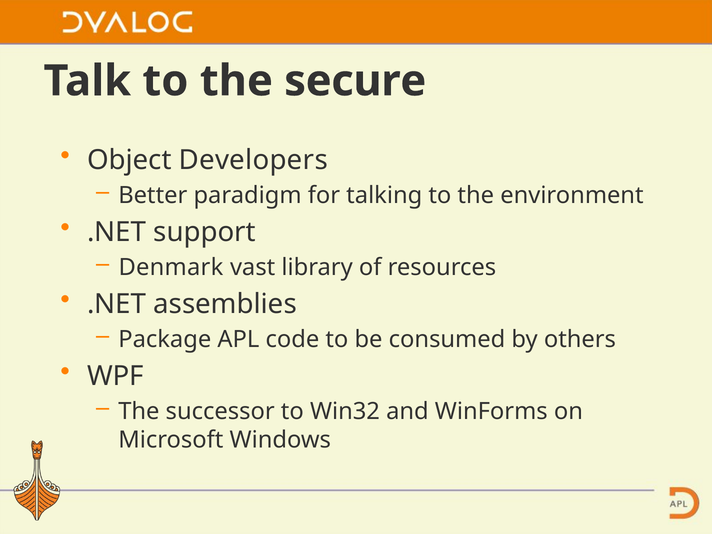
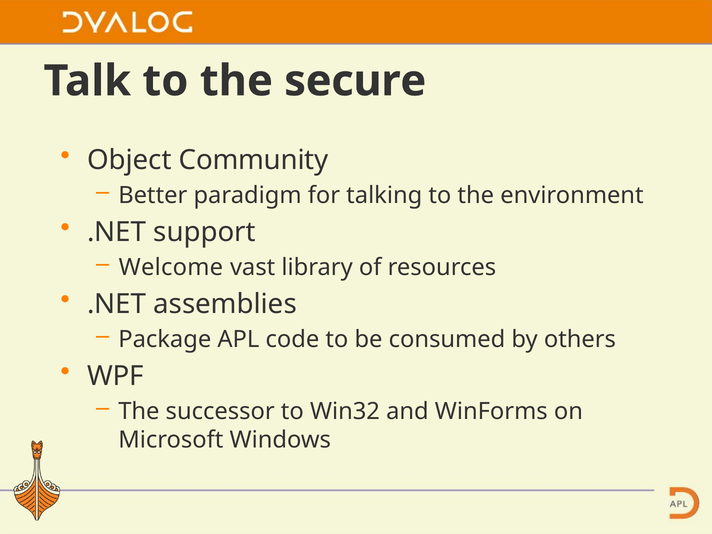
Developers: Developers -> Community
Denmark: Denmark -> Welcome
